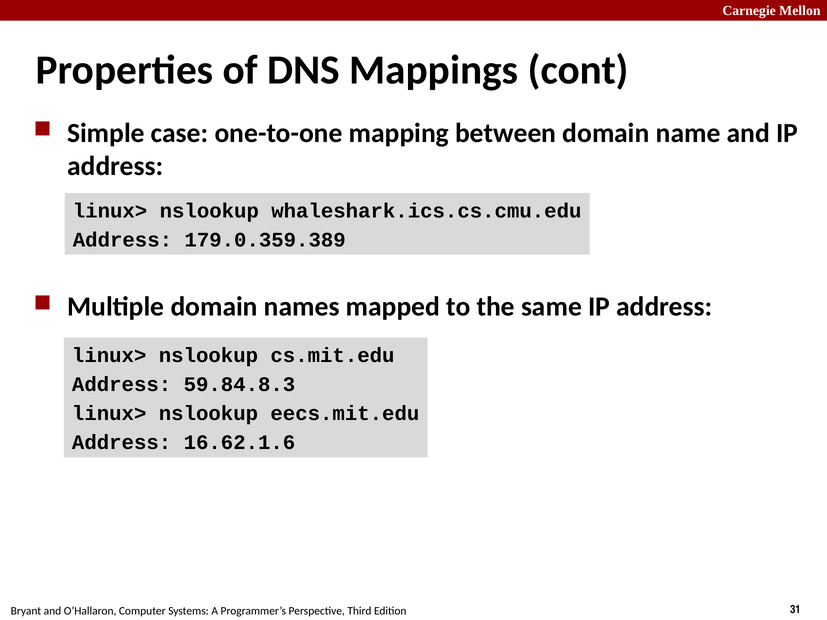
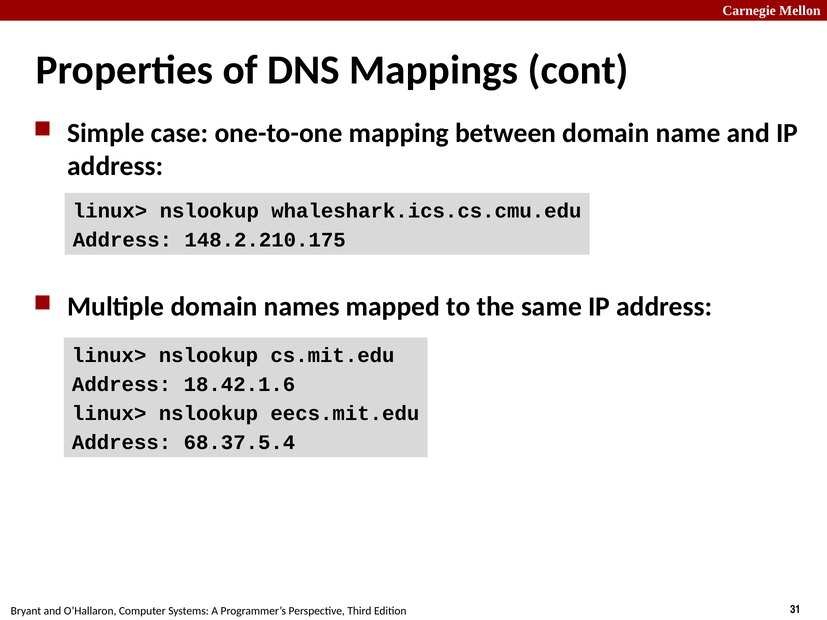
179.0.359.389: 179.0.359.389 -> 148.2.210.175
59.84.8.3: 59.84.8.3 -> 18.42.1.6
16.62.1.6: 16.62.1.6 -> 68.37.5.4
